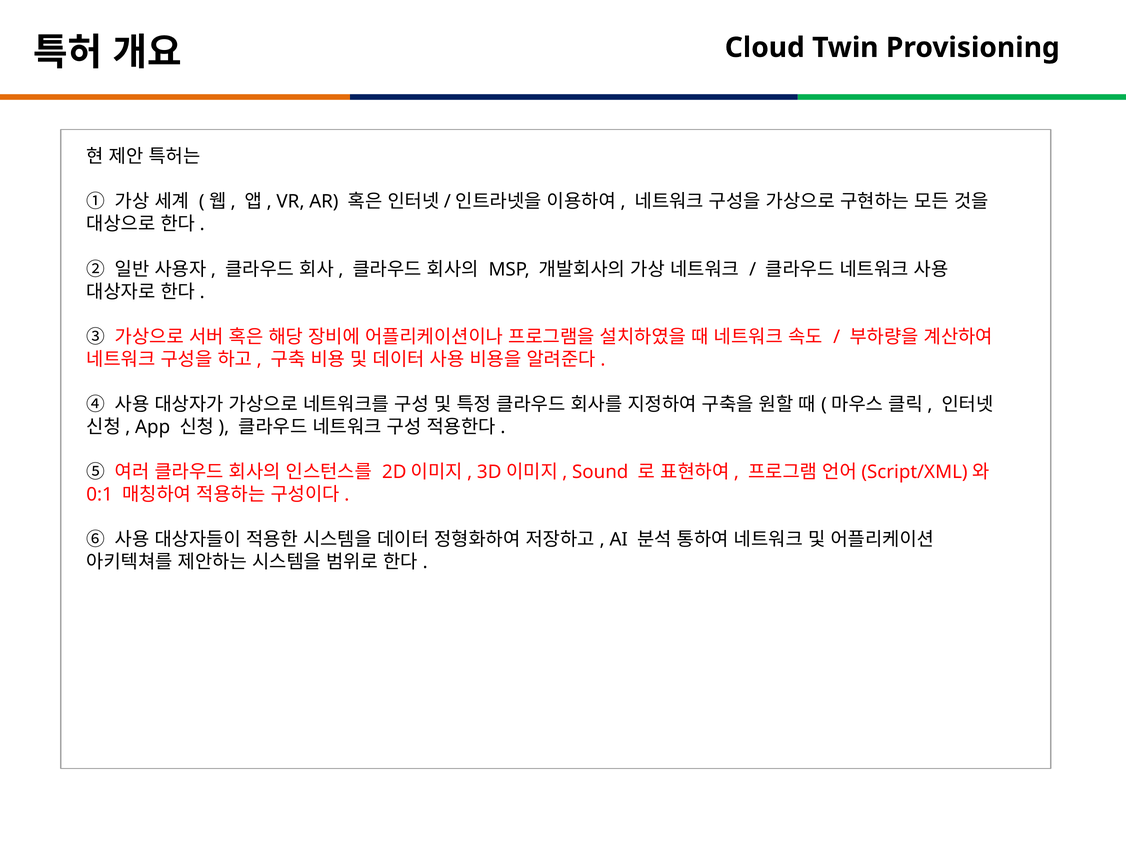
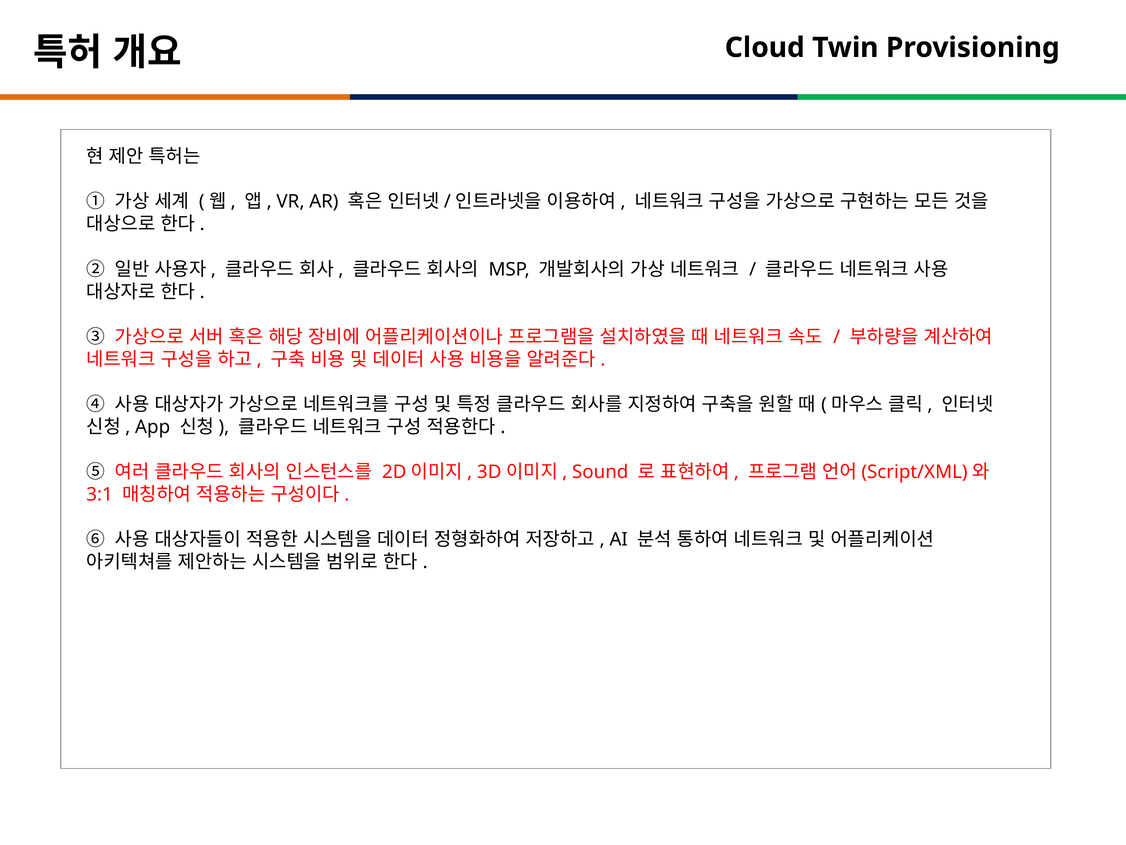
0:1: 0:1 -> 3:1
